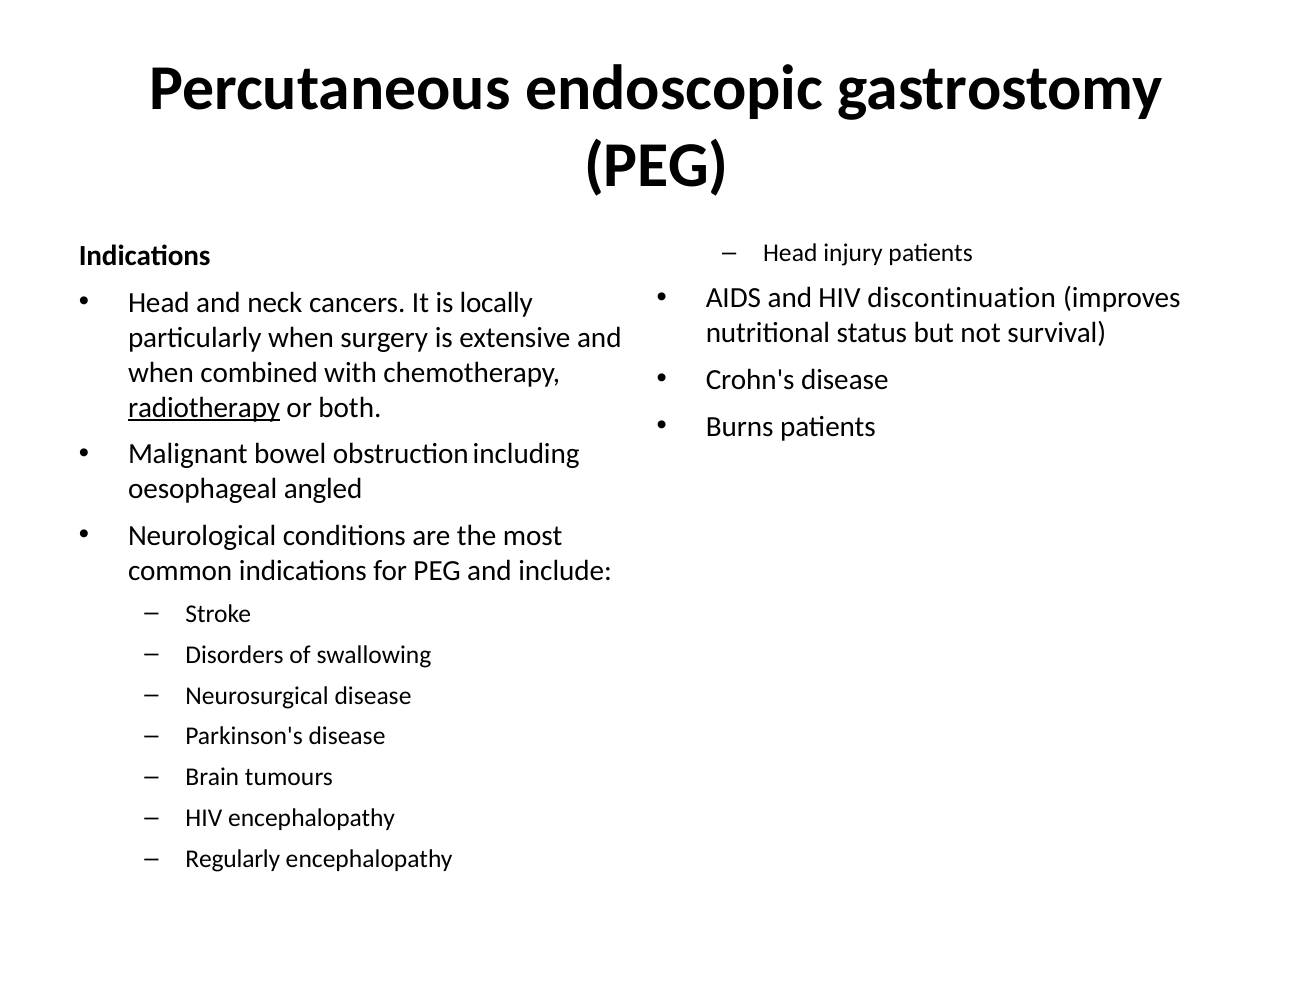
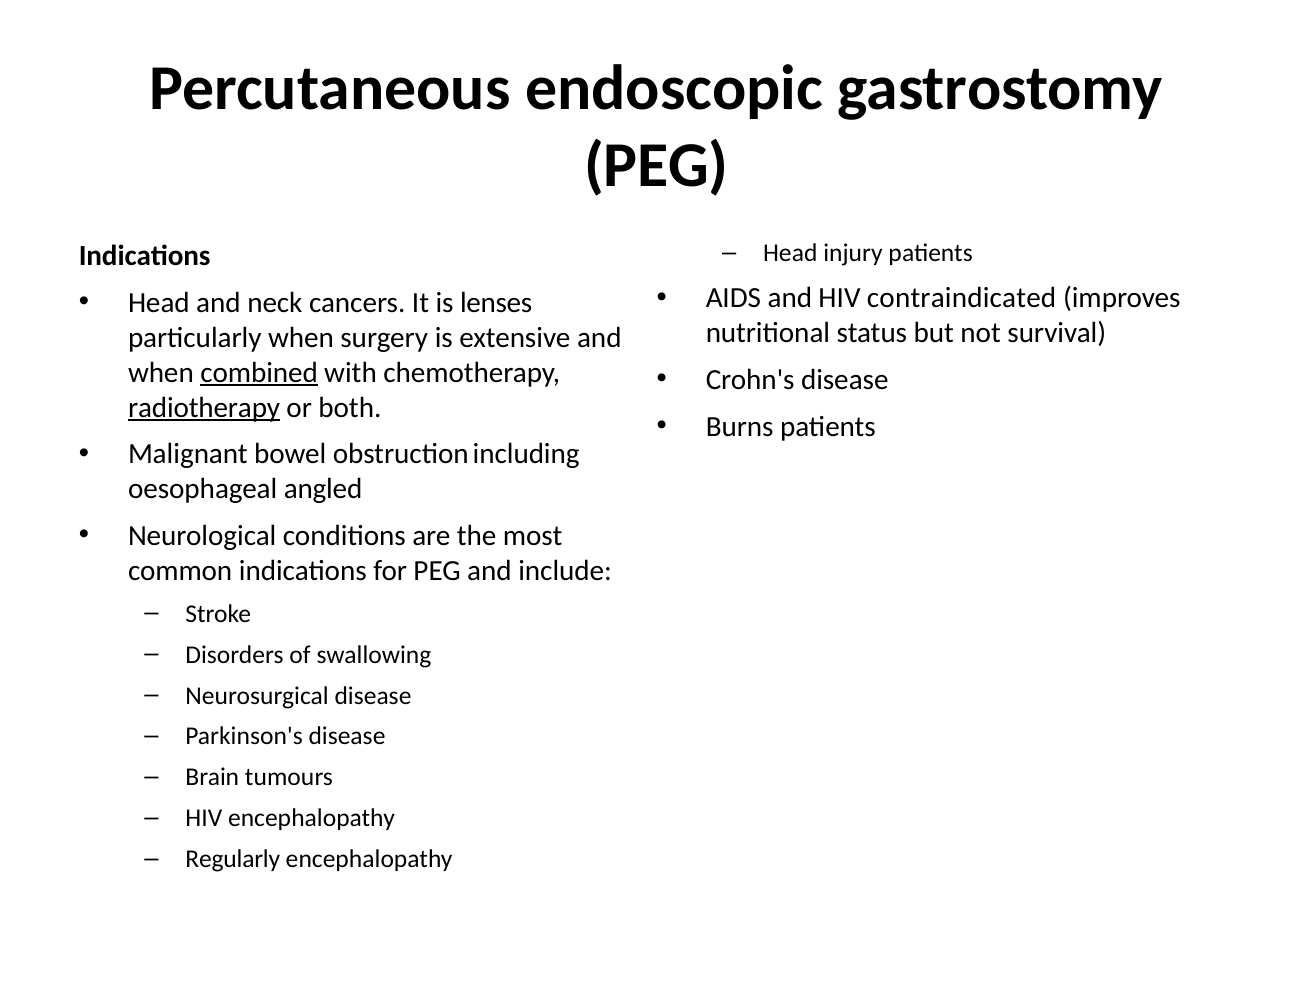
discontinuation: discontinuation -> contraindicated
locally: locally -> lenses
combined underline: none -> present
